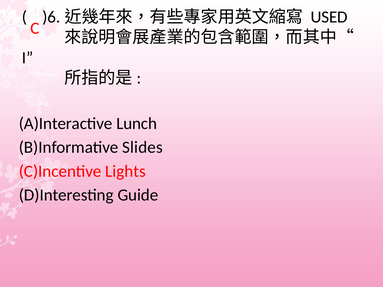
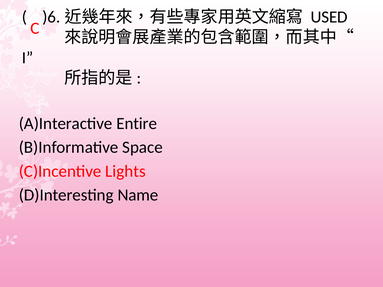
Lunch: Lunch -> Entire
Slides: Slides -> Space
Guide: Guide -> Name
